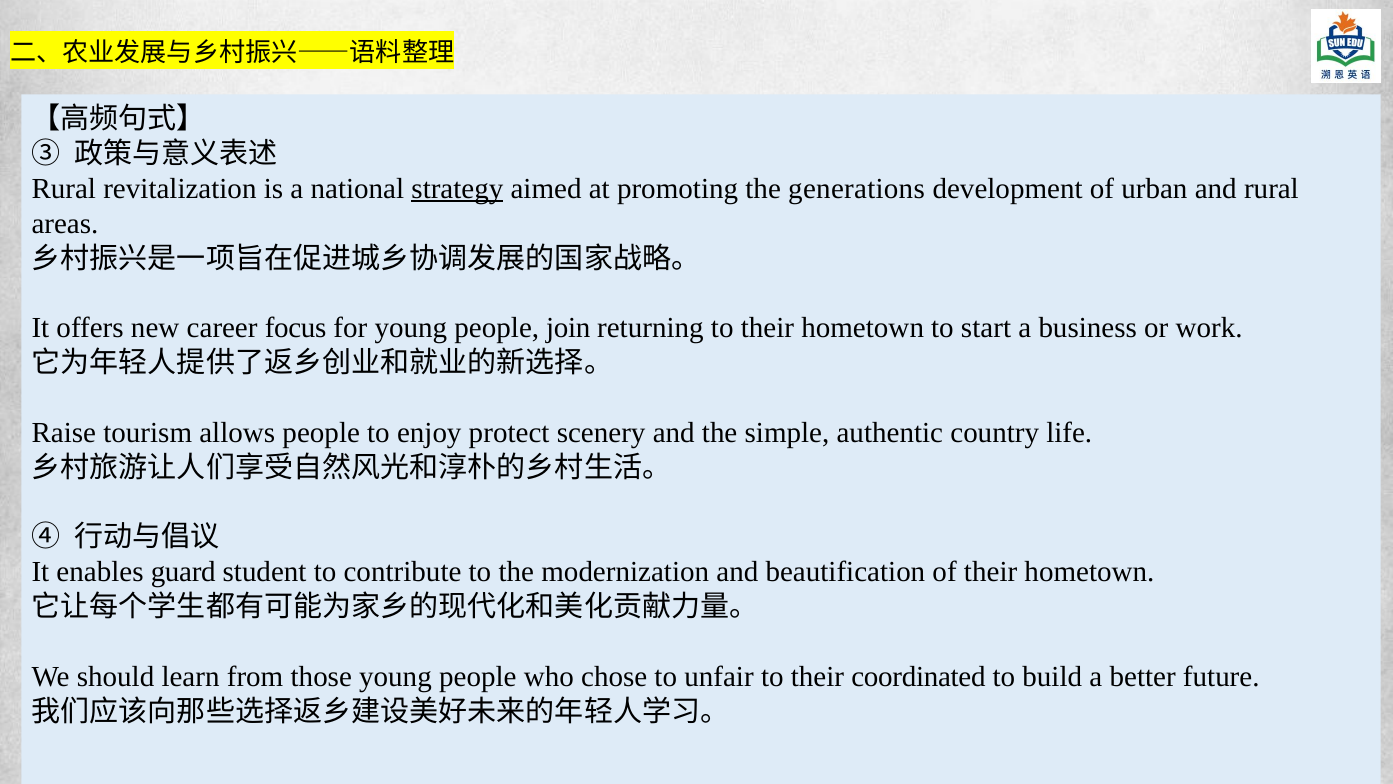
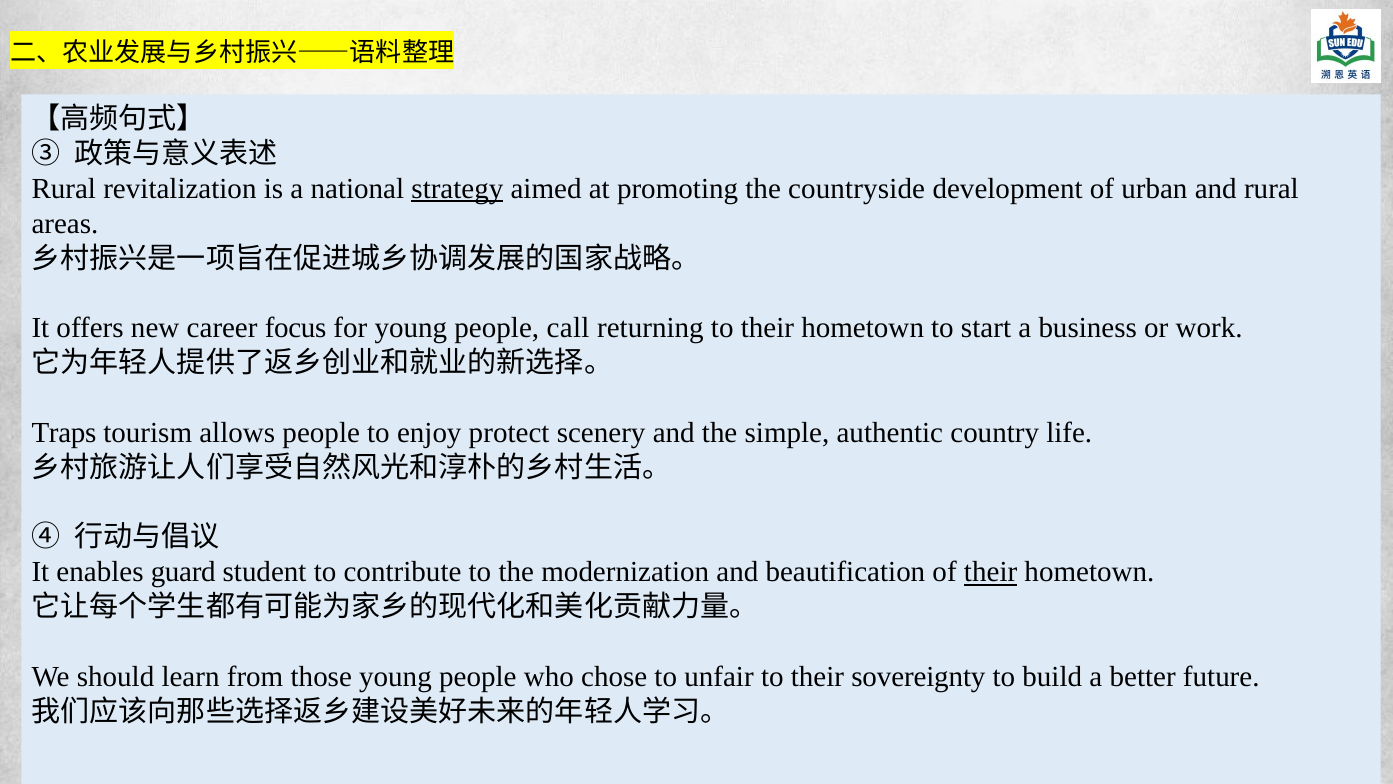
generations: generations -> countryside
join: join -> call
Raise: Raise -> Traps
their at (991, 572) underline: none -> present
coordinated: coordinated -> sovereignty
